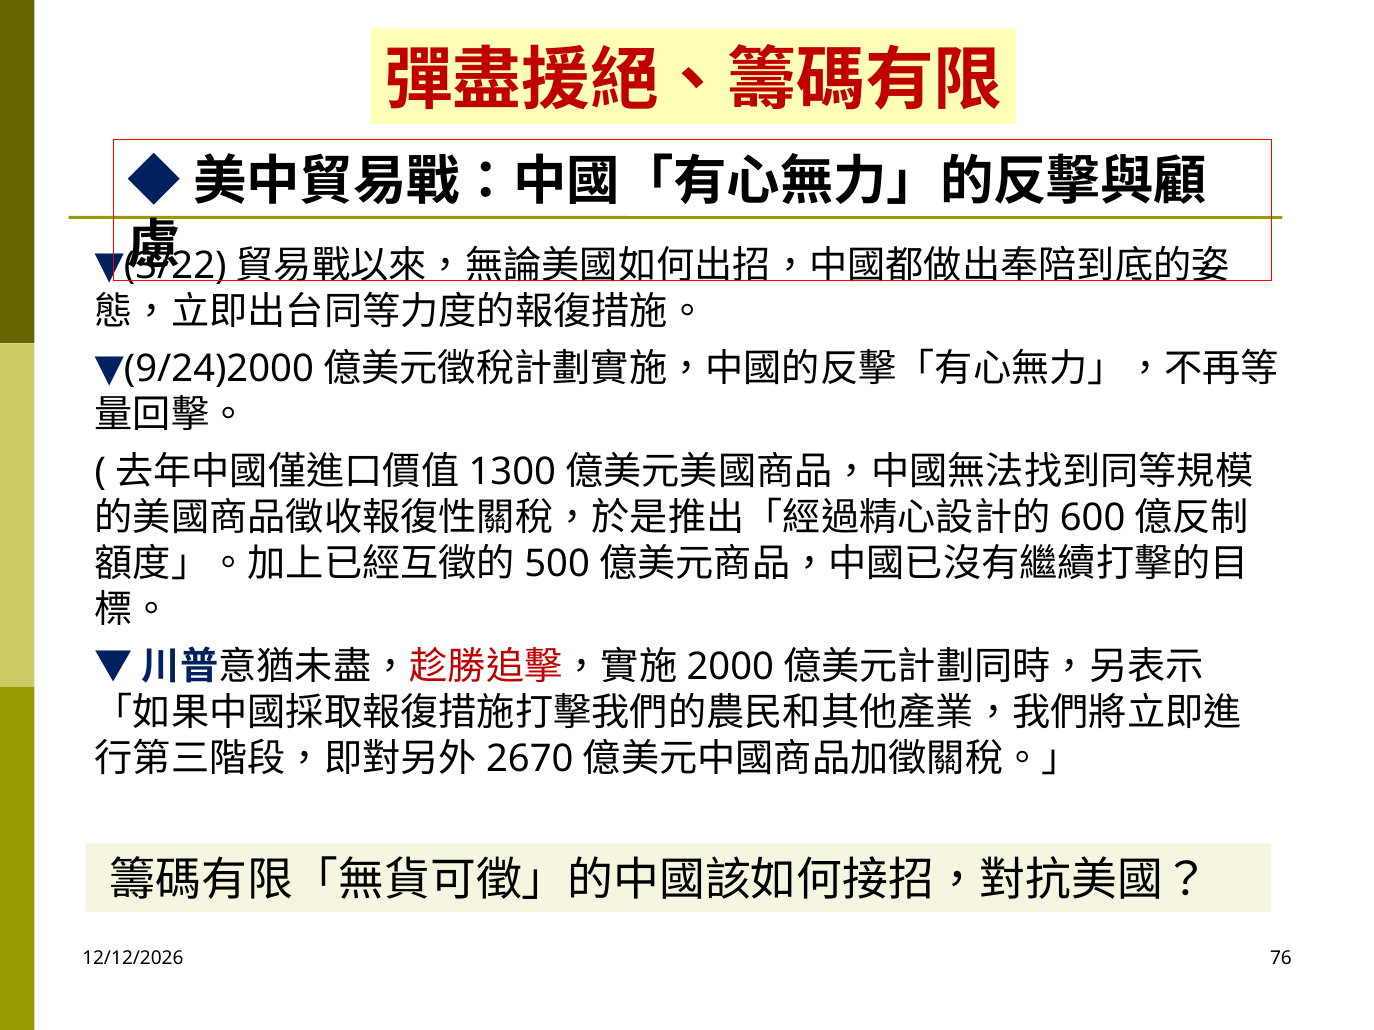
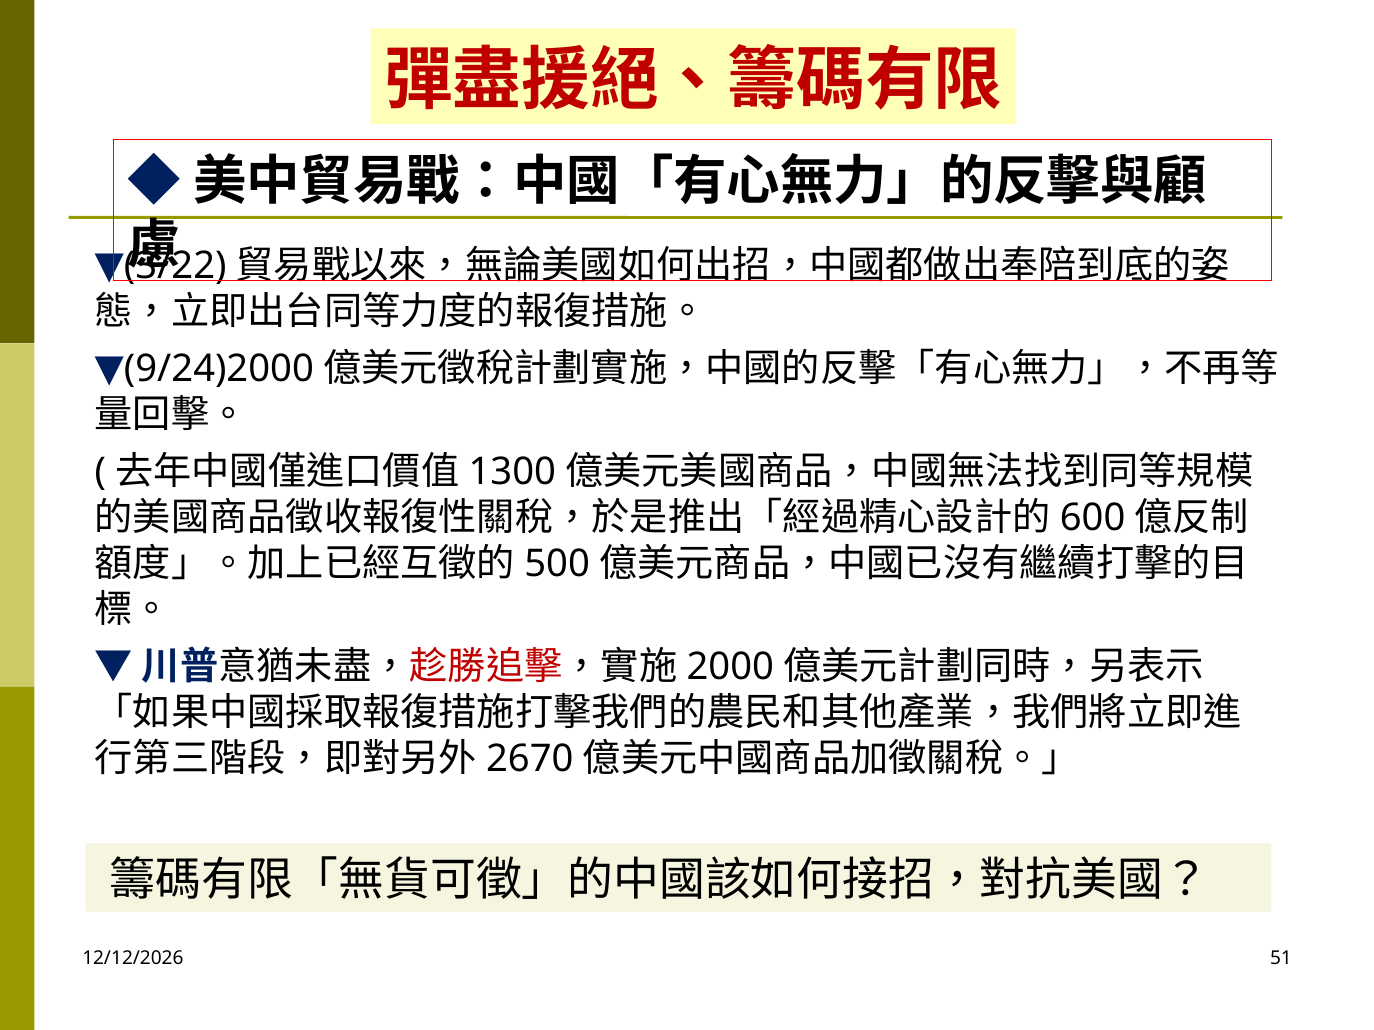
76: 76 -> 51
